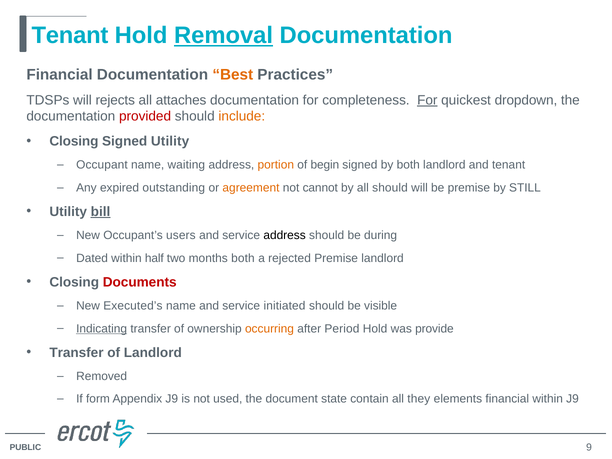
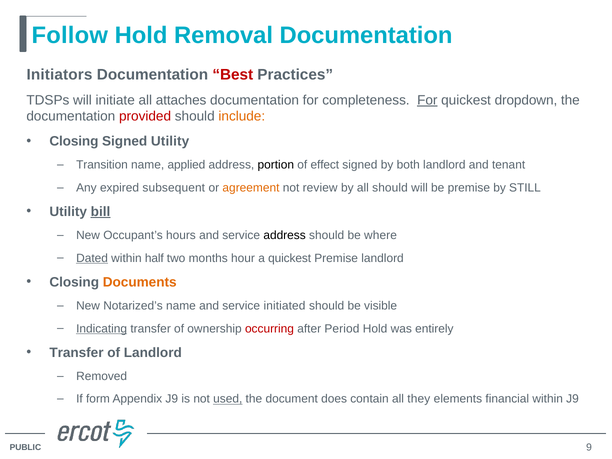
Tenant at (70, 35): Tenant -> Follow
Removal underline: present -> none
Financial at (60, 74): Financial -> Initiators
Best colour: orange -> red
rejects: rejects -> initiate
Occupant: Occupant -> Transition
waiting: waiting -> applied
portion colour: orange -> black
begin: begin -> effect
outstanding: outstanding -> subsequent
cannot: cannot -> review
users: users -> hours
during: during -> where
Dated underline: none -> present
months both: both -> hour
a rejected: rejected -> quickest
Documents colour: red -> orange
Executed’s: Executed’s -> Notarized’s
occurring colour: orange -> red
provide: provide -> entirely
used underline: none -> present
state: state -> does
